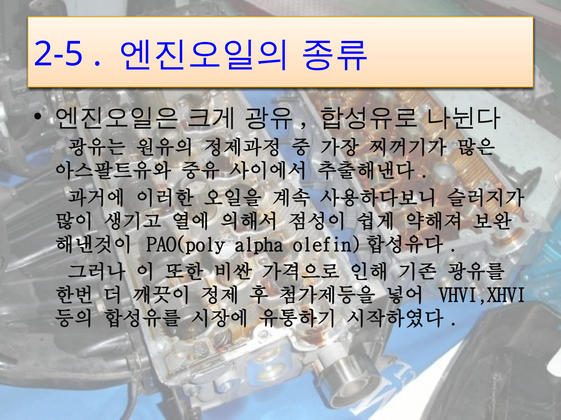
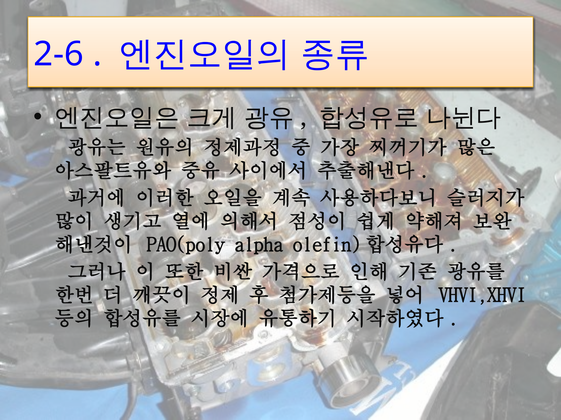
2-5: 2-5 -> 2-6
